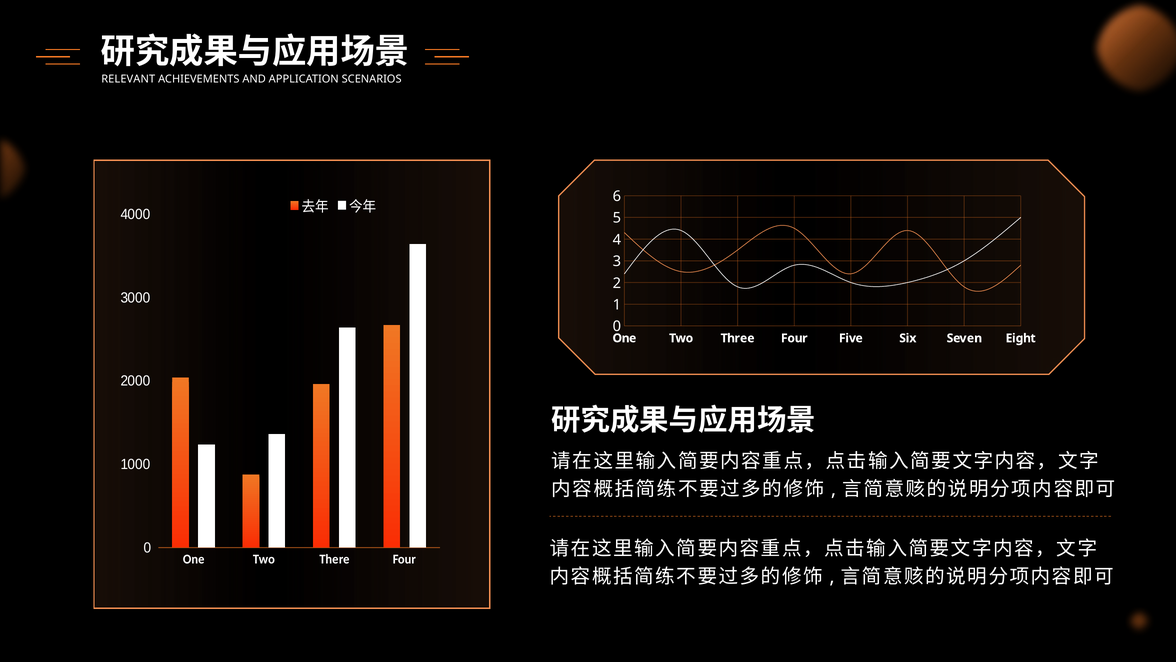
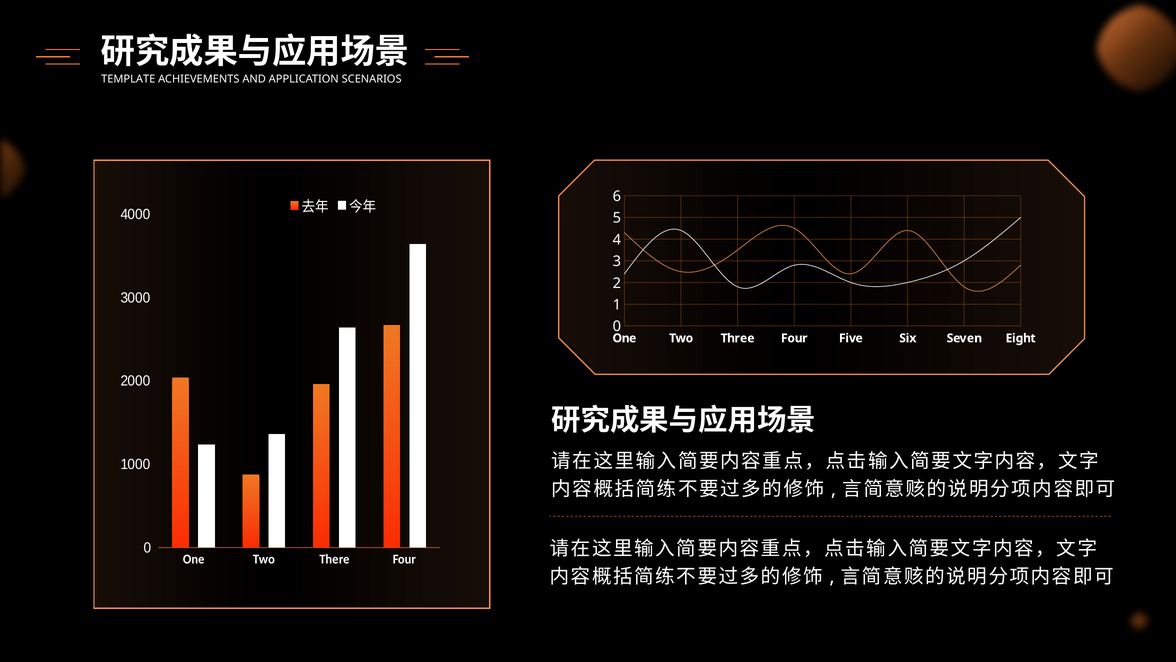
RELEVANT: RELEVANT -> TEMPLATE
